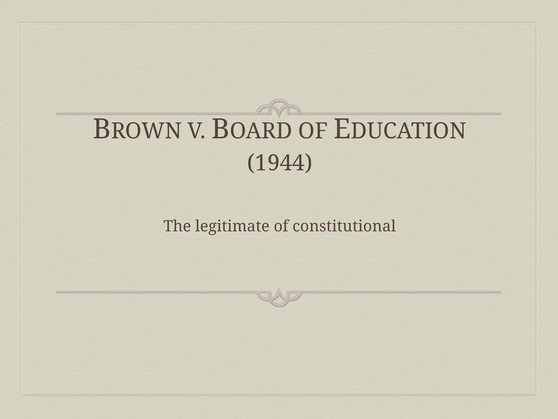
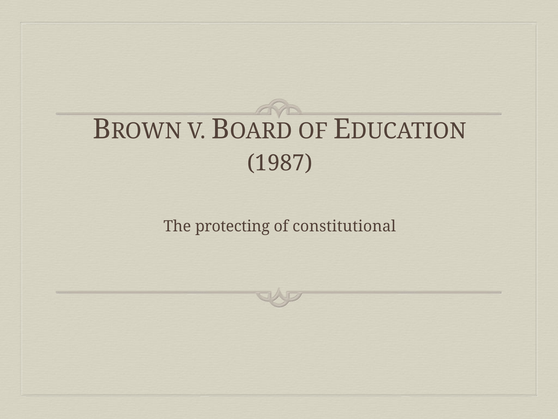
1944: 1944 -> 1987
legitimate: legitimate -> protecting
